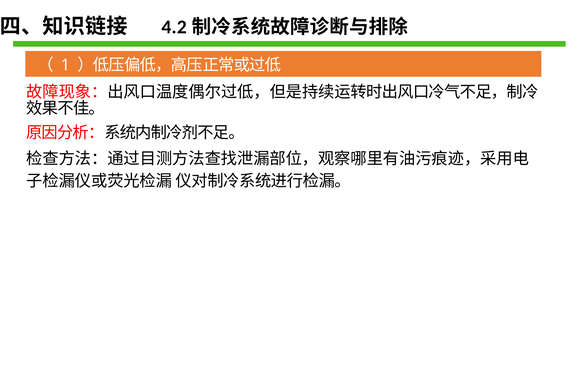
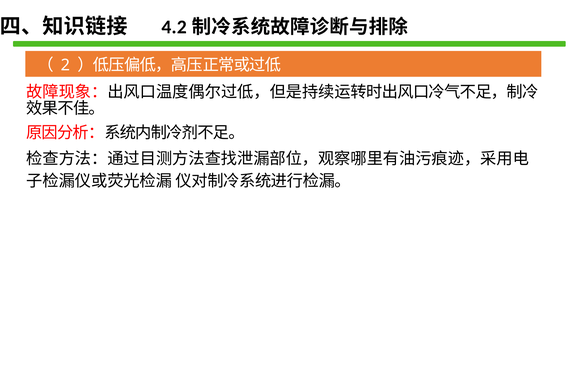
1: 1 -> 2
